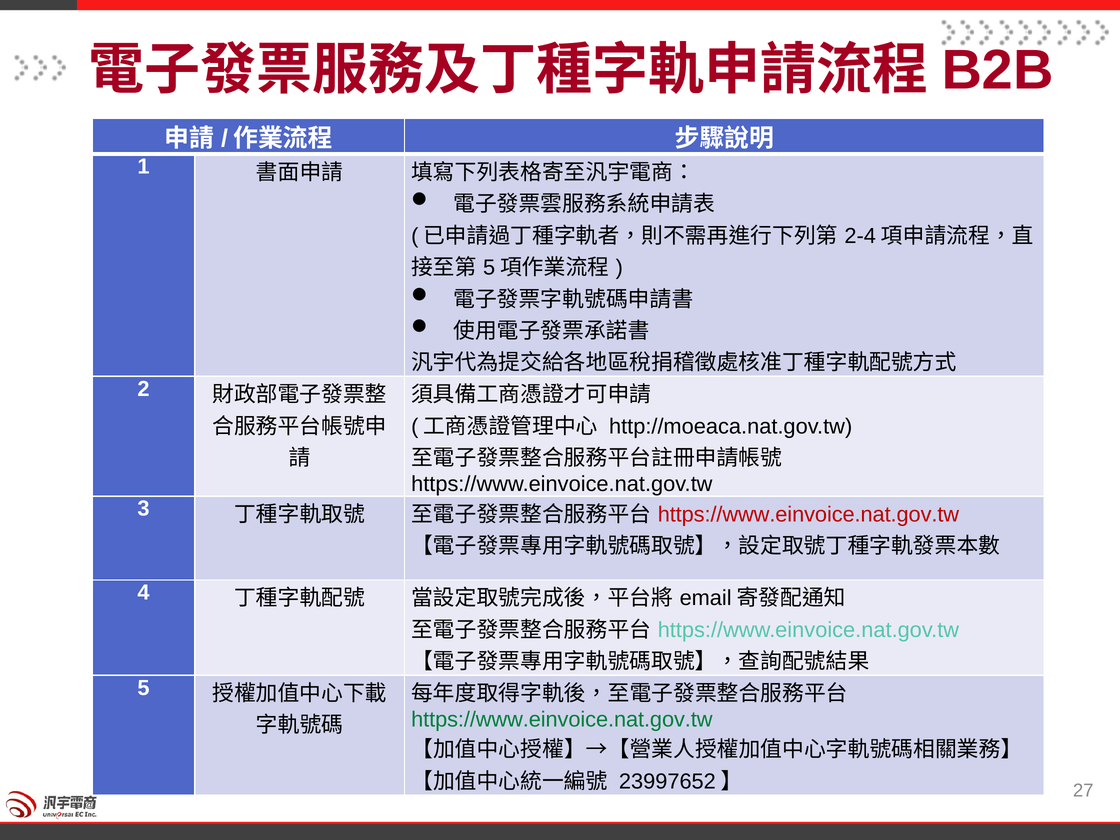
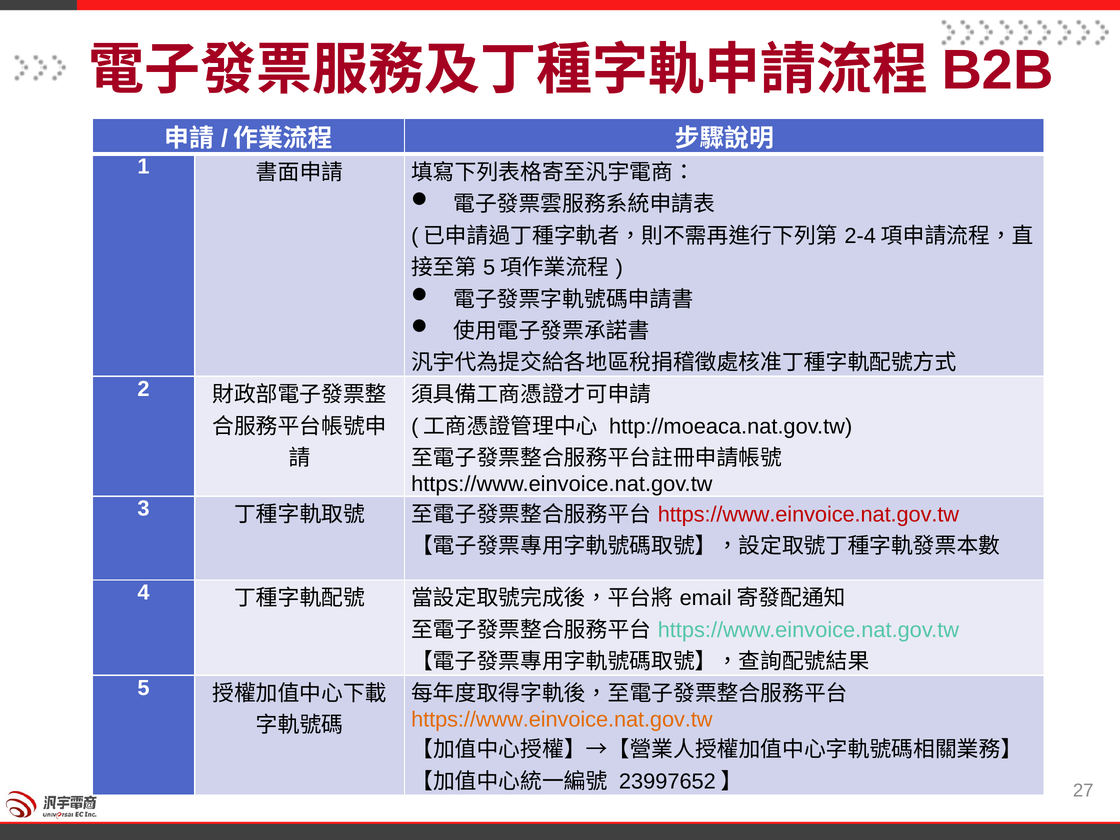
https://www.einvoice.nat.gov.tw at (562, 720) colour: green -> orange
